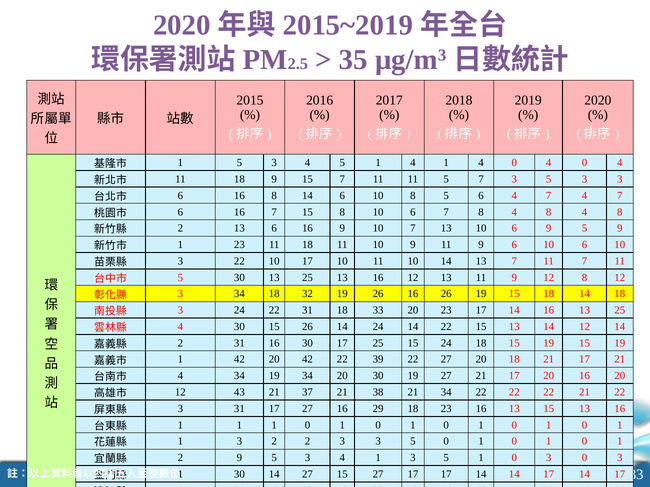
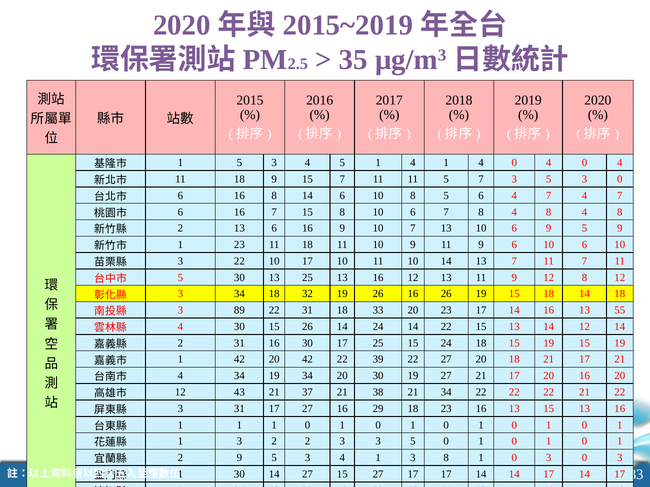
5 3 3: 3 -> 0
3 24: 24 -> 89
16 13 25: 25 -> 55
1 3 5: 5 -> 8
